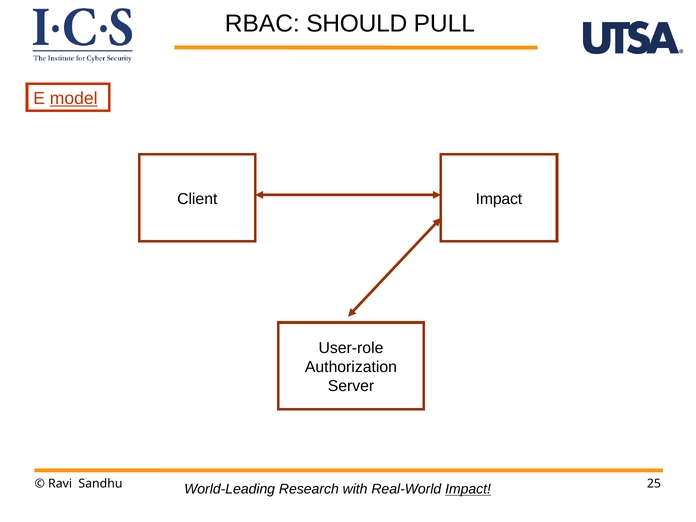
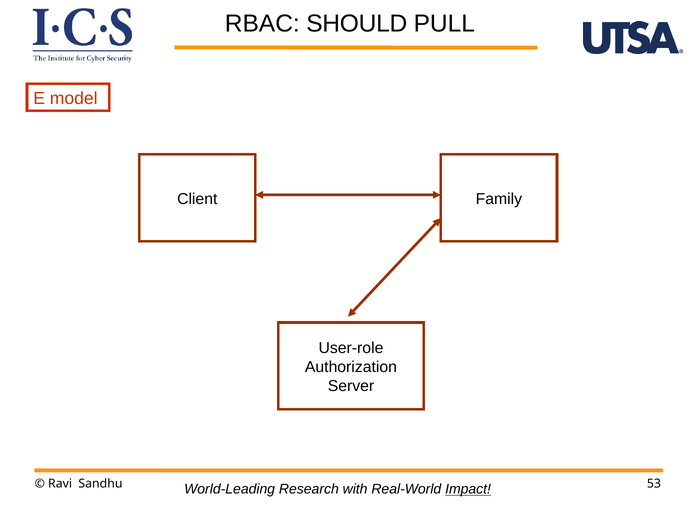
model underline: present -> none
Client Impact: Impact -> Family
25: 25 -> 53
